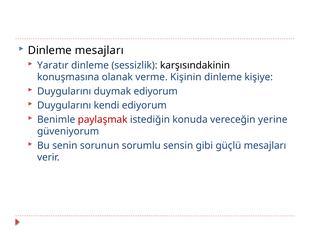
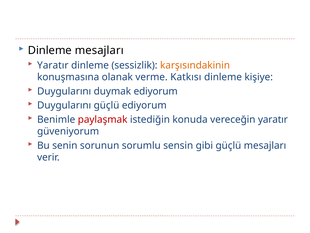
karşısındakinin colour: black -> orange
Kişinin: Kişinin -> Katkısı
Duygularını kendi: kendi -> güçlü
vereceğin yerine: yerine -> yaratır
